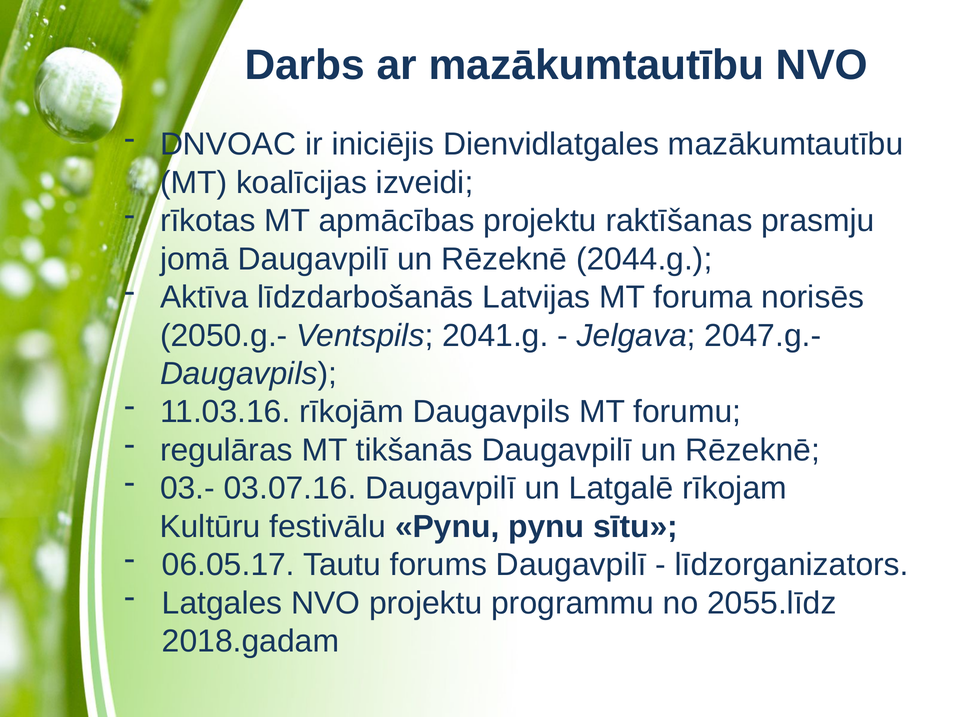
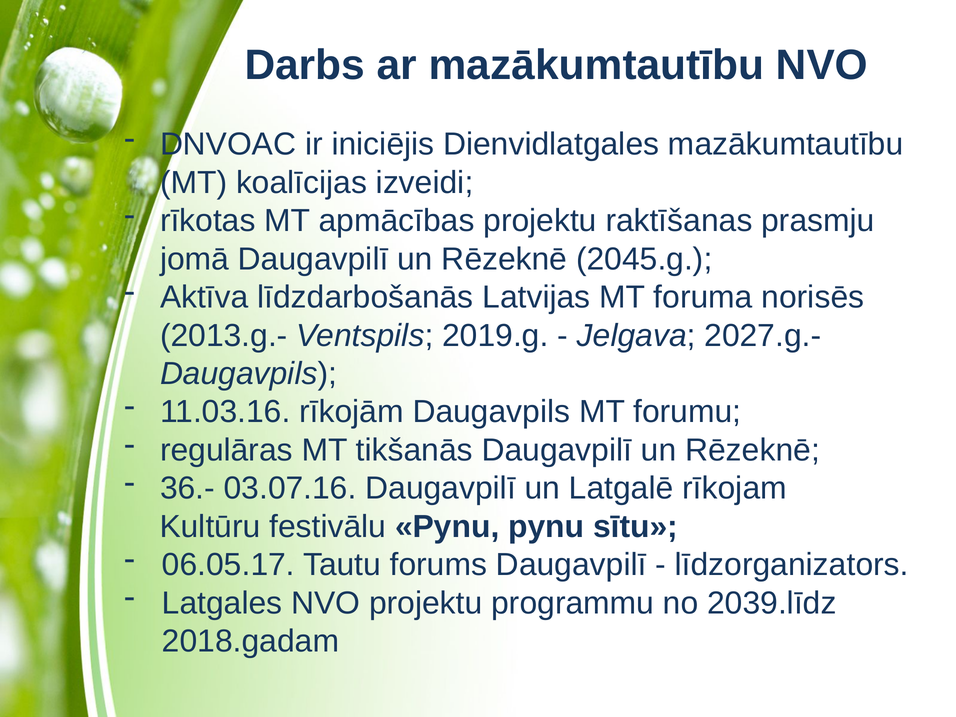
2044.g: 2044.g -> 2045.g
2050.g.-: 2050.g.- -> 2013.g.-
2041.g: 2041.g -> 2019.g
2047.g.-: 2047.g.- -> 2027.g.-
03.-: 03.- -> 36.-
2055.līdz: 2055.līdz -> 2039.līdz
